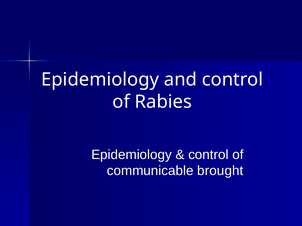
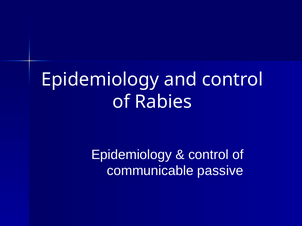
brought: brought -> passive
